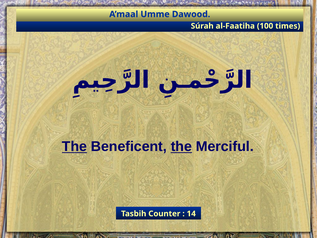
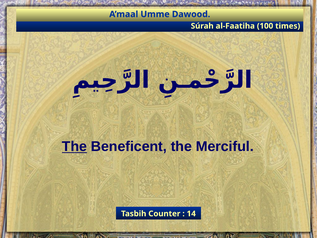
the at (181, 146) underline: present -> none
